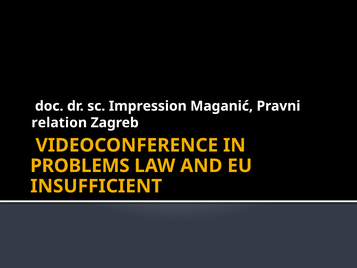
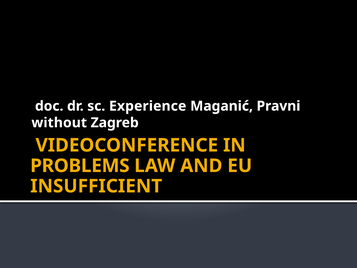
Impression: Impression -> Experience
relation: relation -> without
